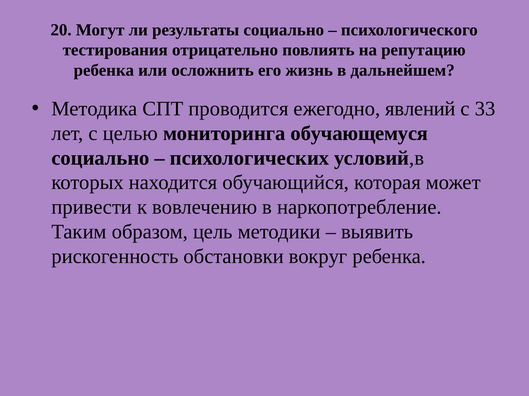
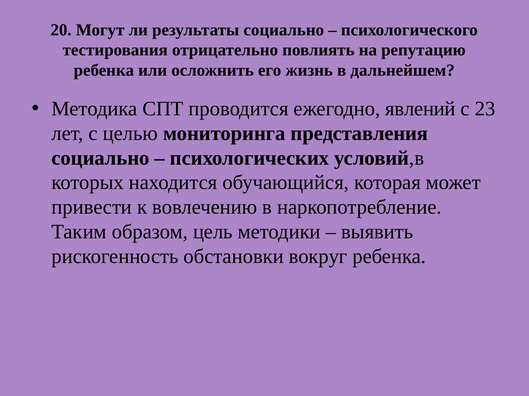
33: 33 -> 23
обучающемуся: обучающемуся -> представления
